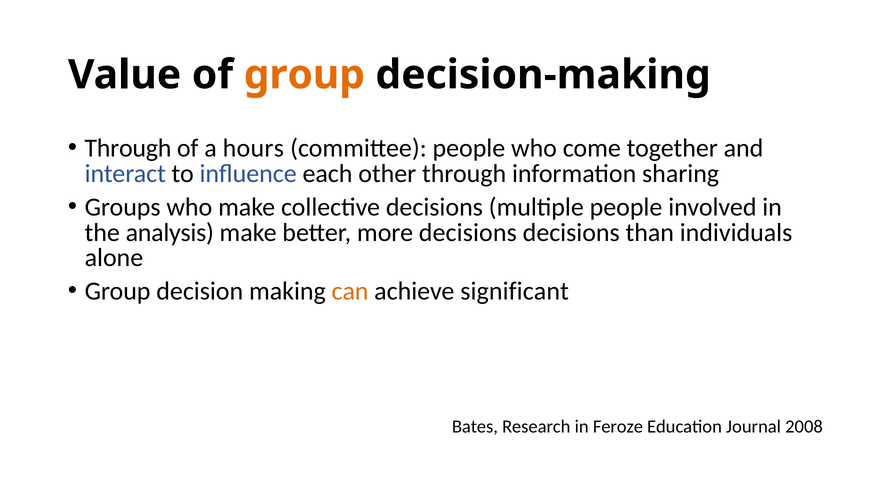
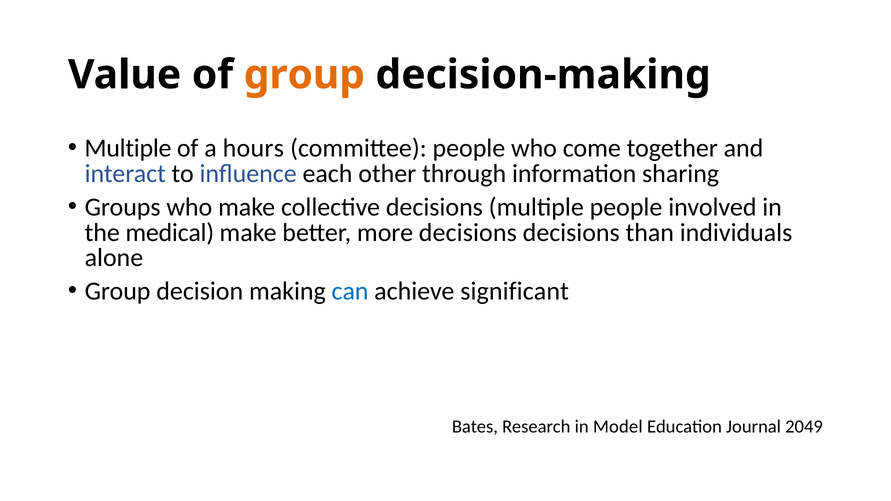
Through at (128, 148): Through -> Multiple
analysis: analysis -> medical
can colour: orange -> blue
Feroze: Feroze -> Model
2008: 2008 -> 2049
